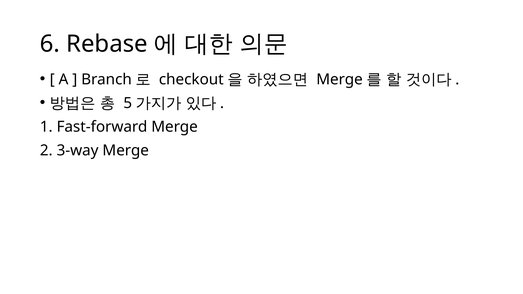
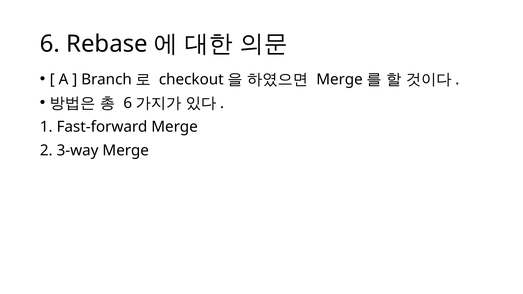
5 at (128, 103): 5 -> 6
